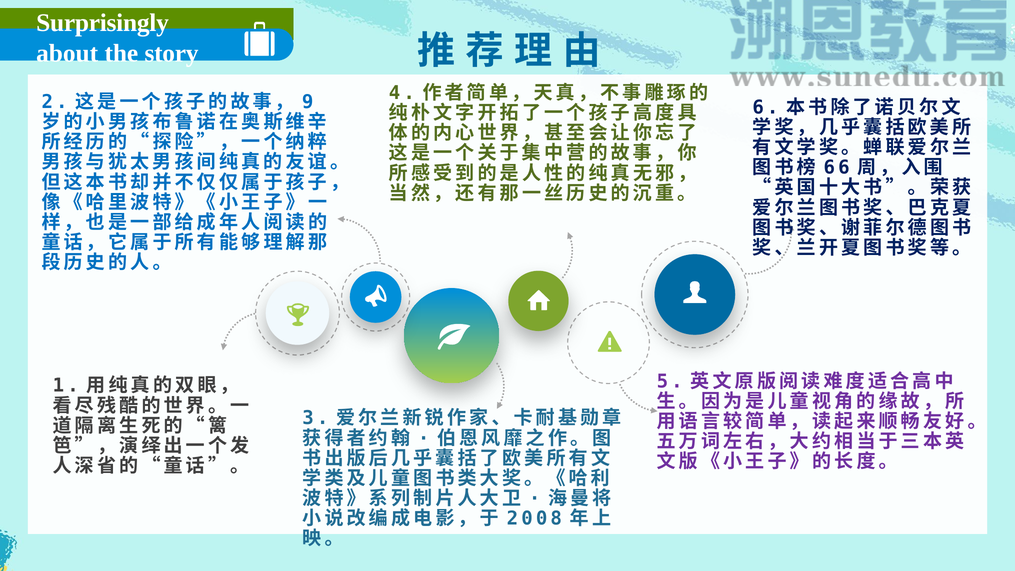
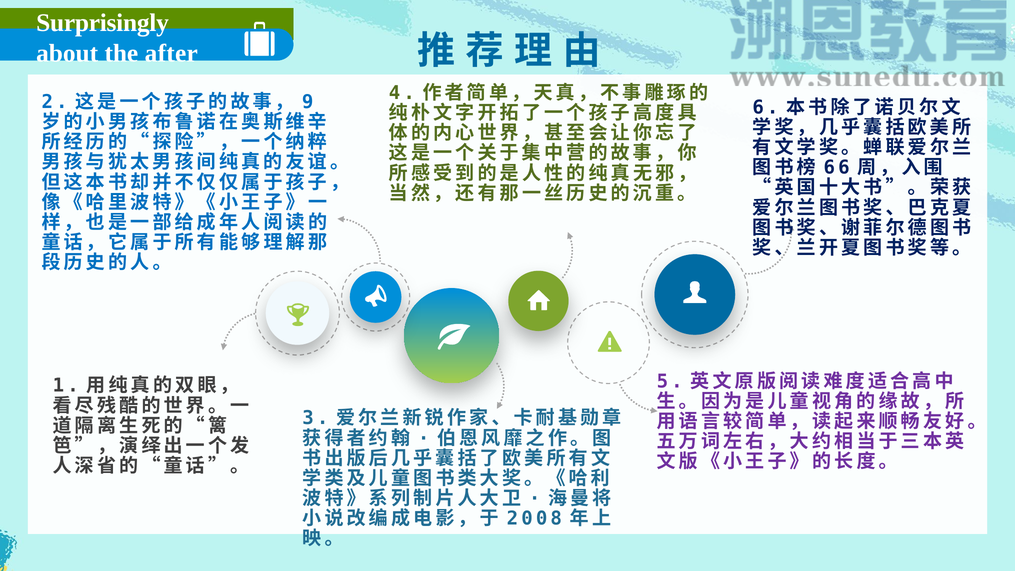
story: story -> after
